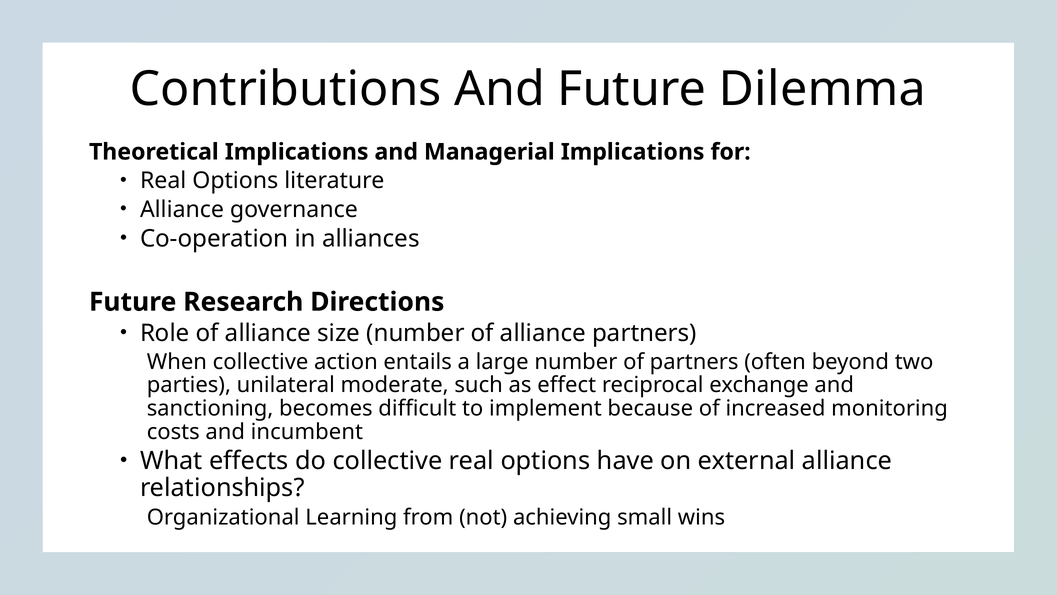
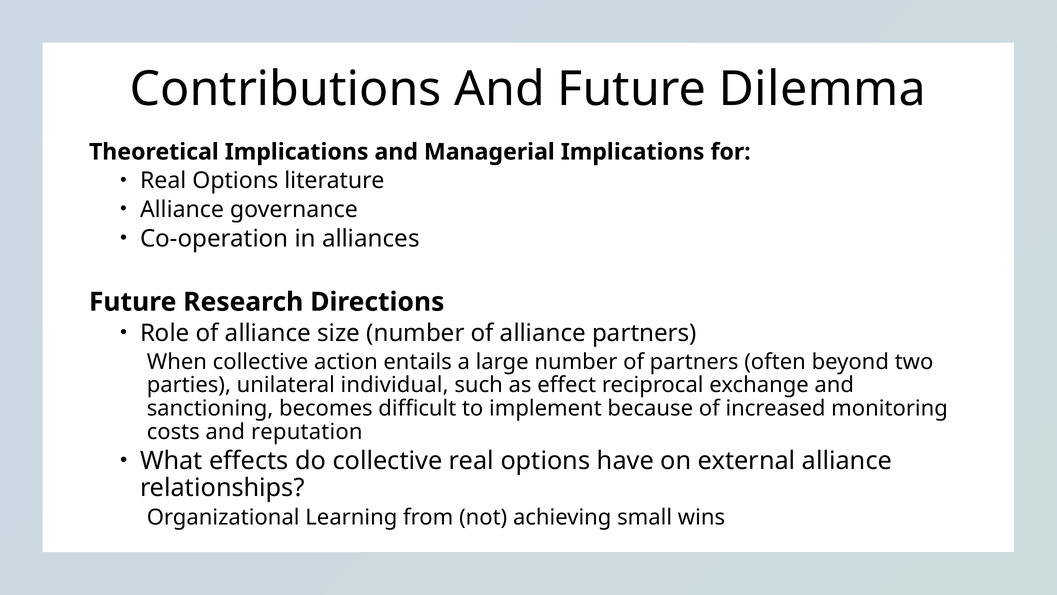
moderate: moderate -> individual
incumbent: incumbent -> reputation
